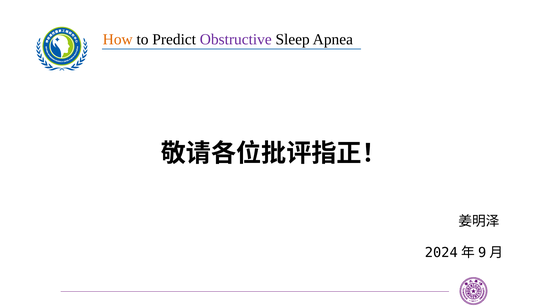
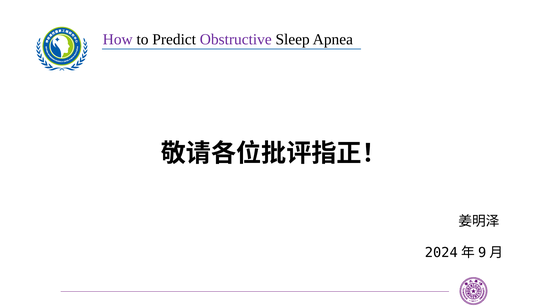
How colour: orange -> purple
